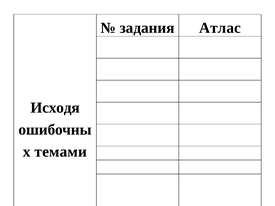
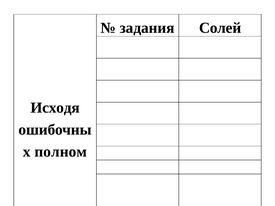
Атлас: Атлас -> Солей
темами: темами -> полном
